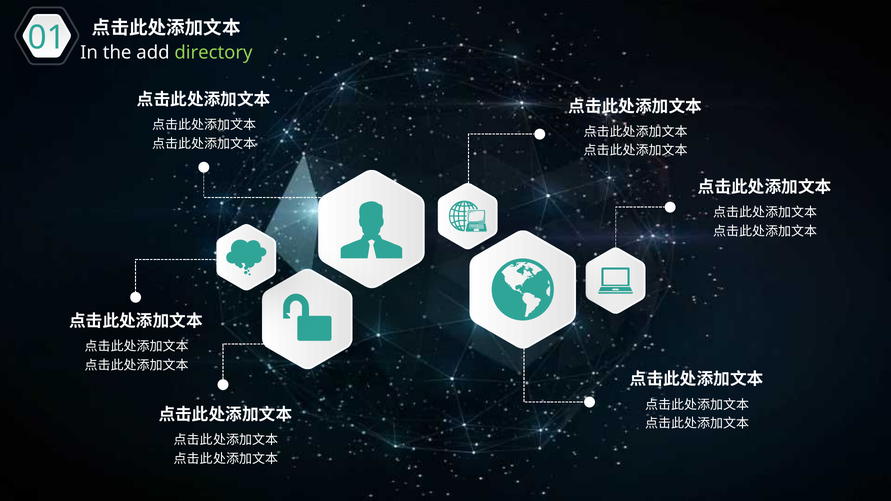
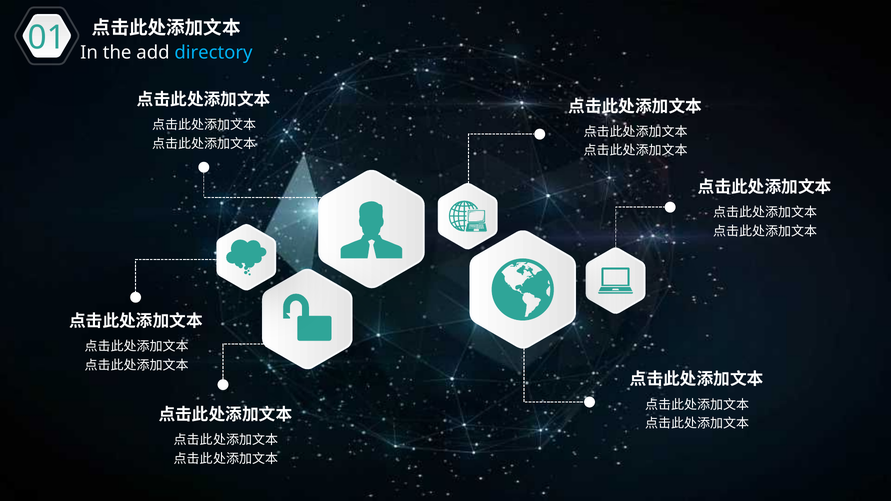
directory colour: light green -> light blue
